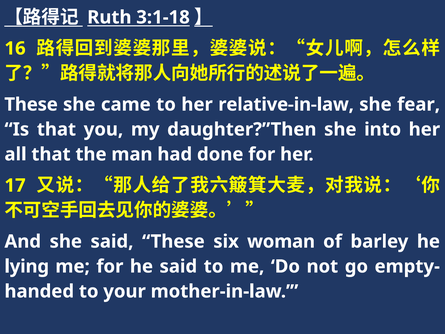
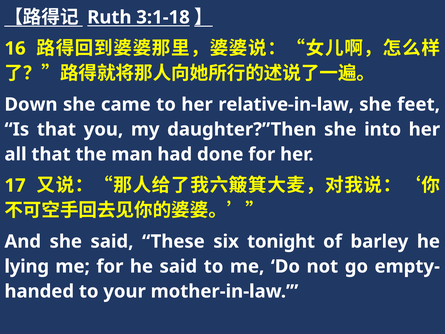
These at (31, 104): These -> Down
fear: fear -> feet
woman: woman -> tonight
